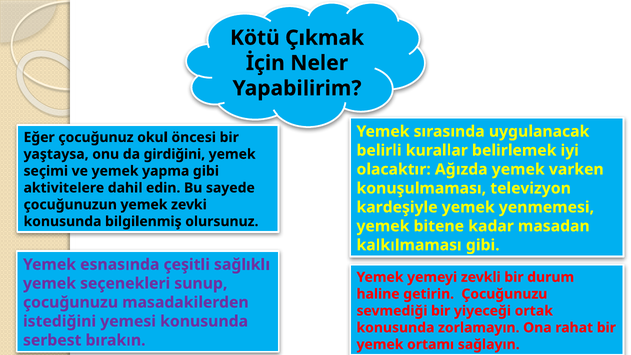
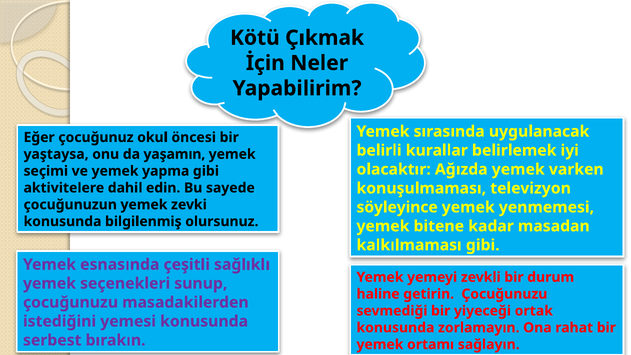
girdiğini: girdiğini -> yaşamın
kardeşiyle: kardeşiyle -> söyleyince
